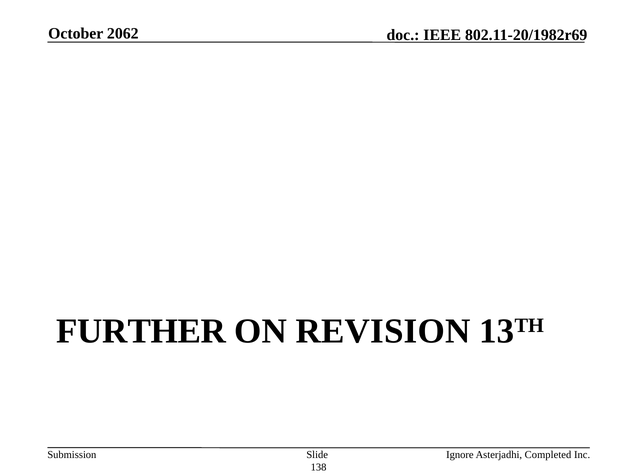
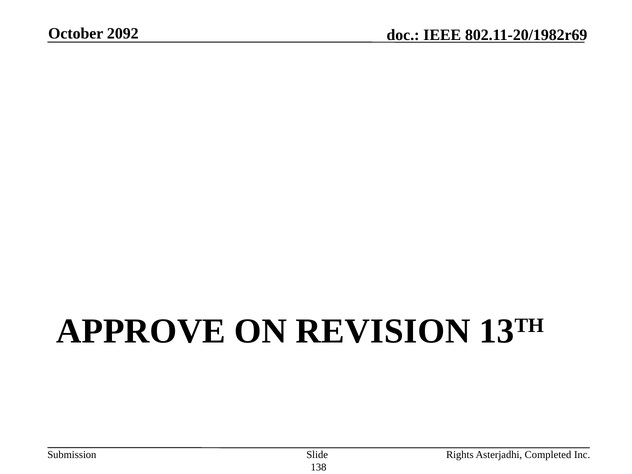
2062: 2062 -> 2092
FURTHER: FURTHER -> APPROVE
Ignore: Ignore -> Rights
